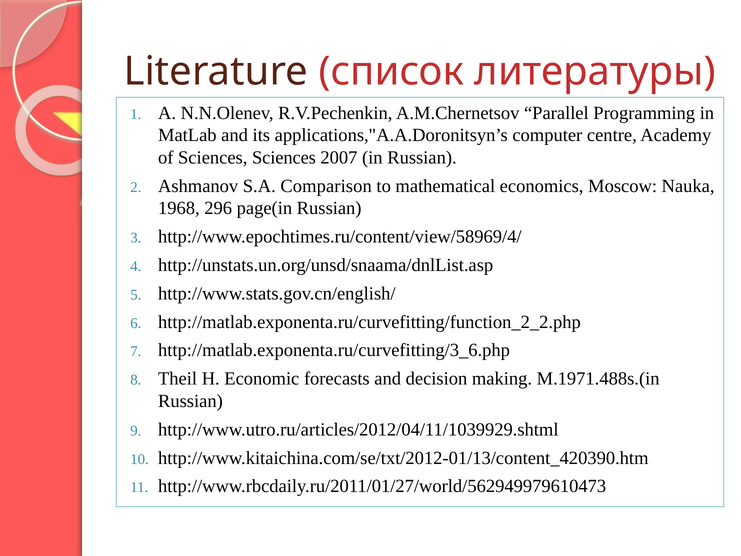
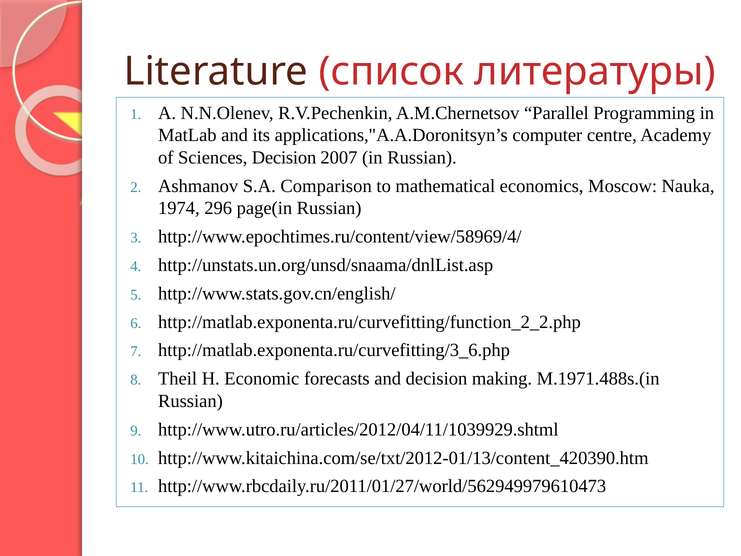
Sciences Sciences: Sciences -> Decision
1968: 1968 -> 1974
